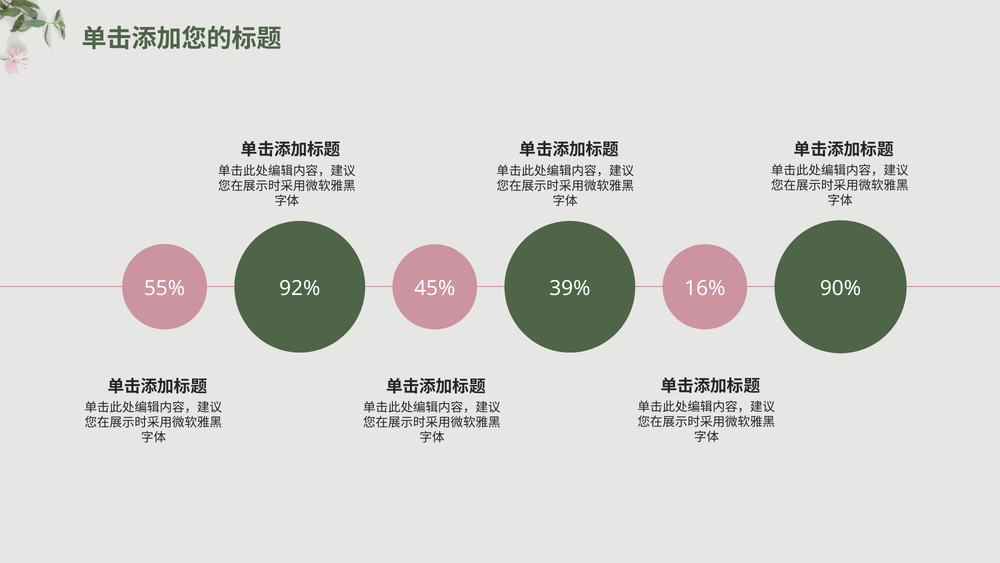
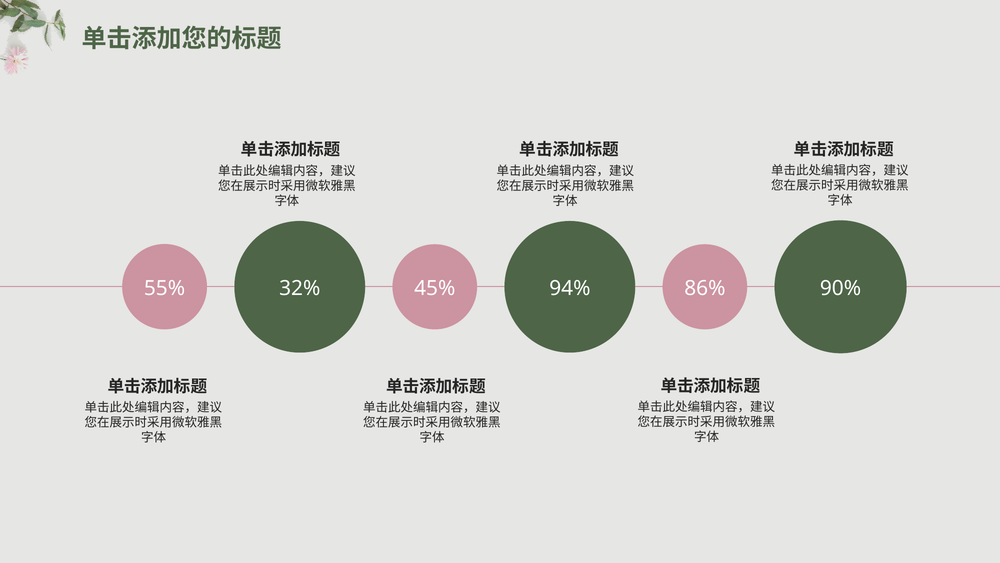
92%: 92% -> 32%
16%: 16% -> 86%
39%: 39% -> 94%
